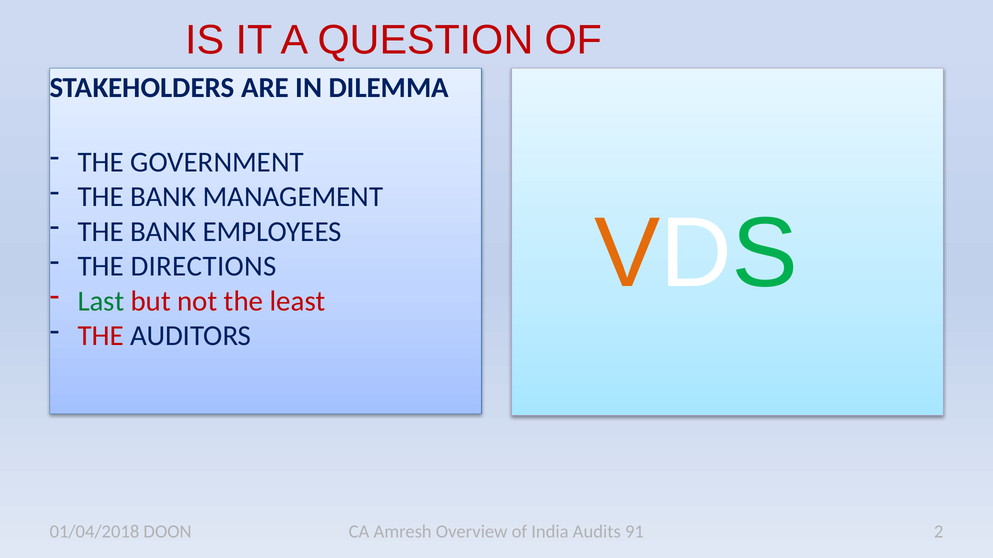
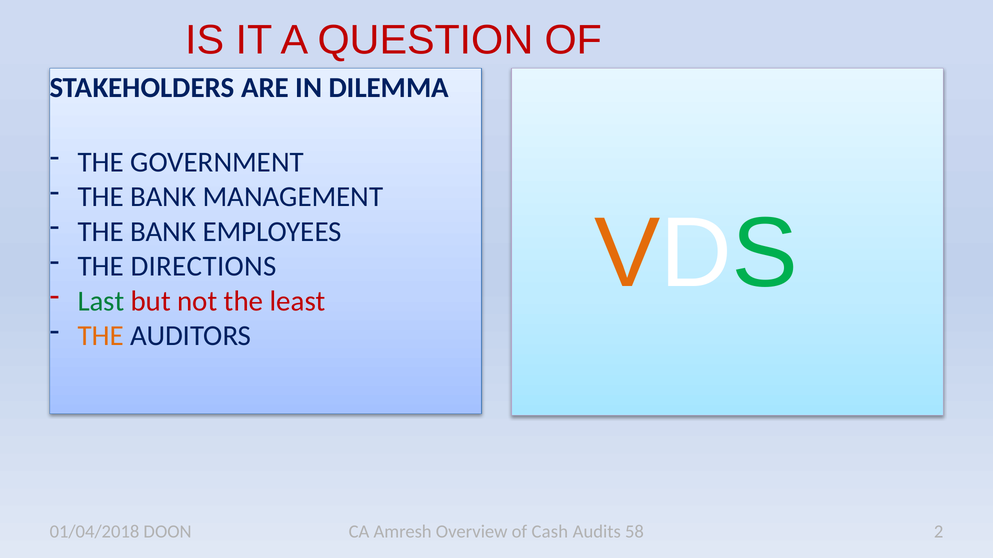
THE at (101, 336) colour: red -> orange
India: India -> Cash
91: 91 -> 58
